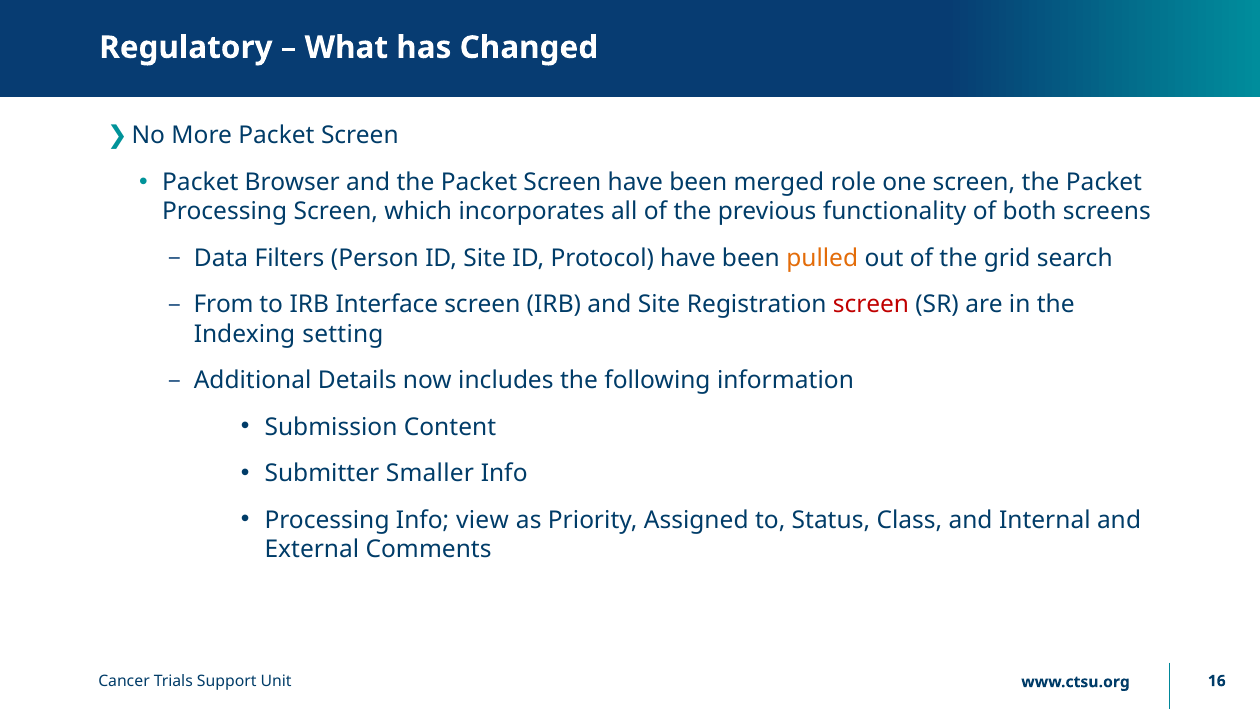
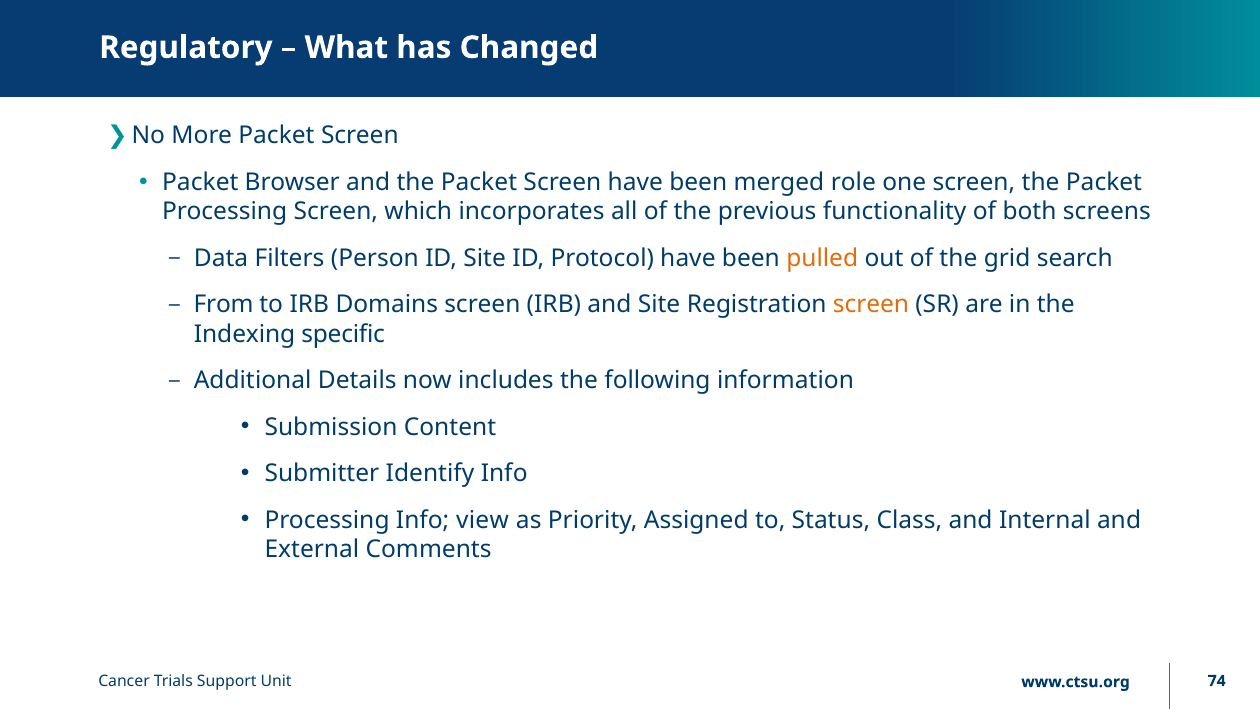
Interface: Interface -> Domains
screen at (871, 305) colour: red -> orange
setting: setting -> specific
Smaller: Smaller -> Identify
16: 16 -> 74
